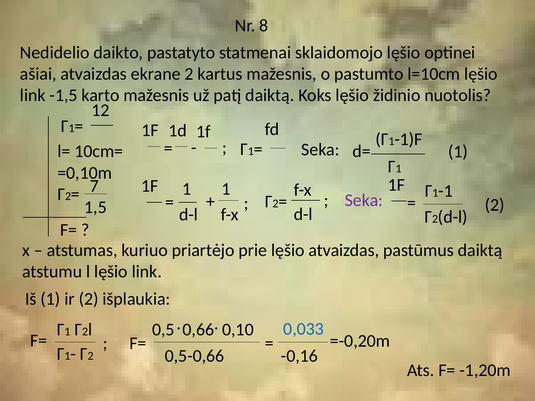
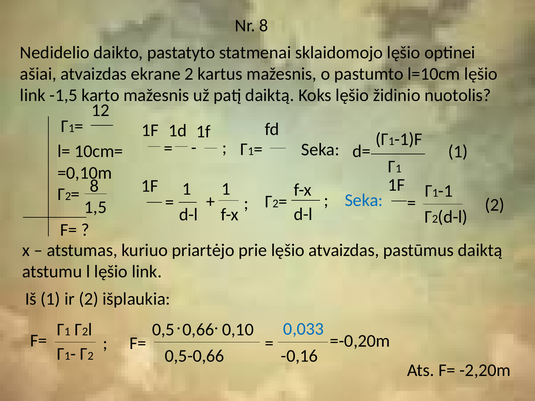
7 at (94, 186): 7 -> 8
Seka at (364, 201) colour: purple -> blue
-1,20m: -1,20m -> -2,20m
